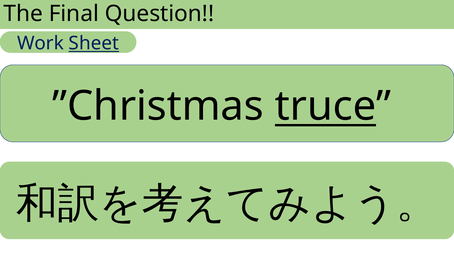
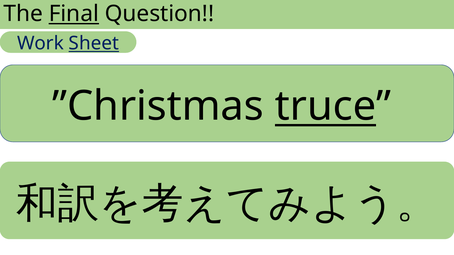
Final underline: none -> present
